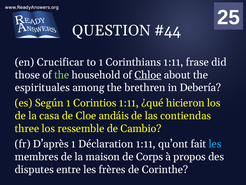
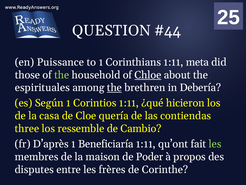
Crucificar: Crucificar -> Puissance
frase: frase -> meta
the at (114, 87) underline: none -> present
andáis: andáis -> quería
Déclaration: Déclaration -> Beneficiaría
les at (215, 144) colour: light blue -> light green
Corps: Corps -> Poder
